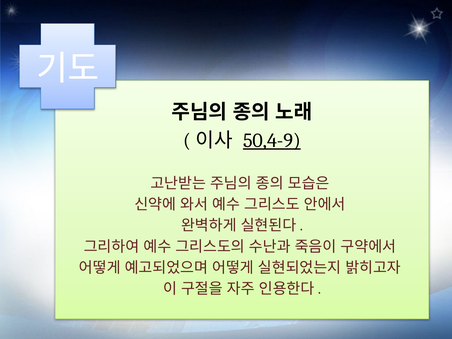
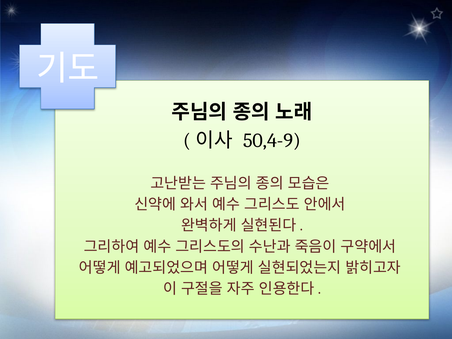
50,4-9 underline: present -> none
